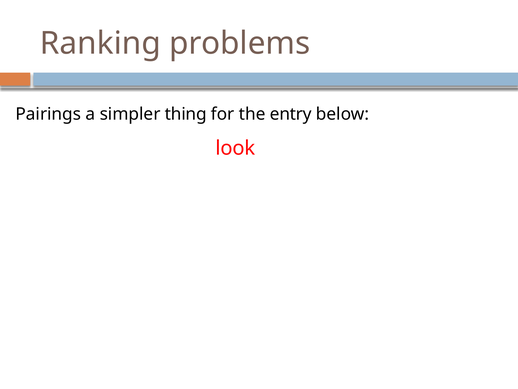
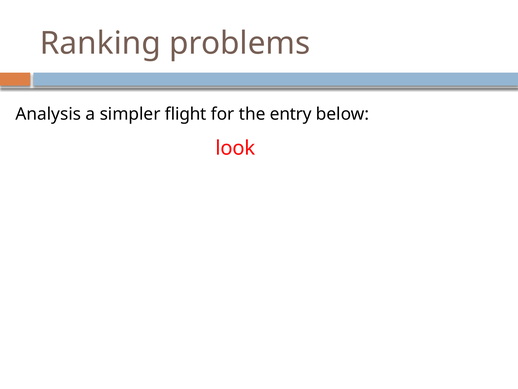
Pairings: Pairings -> Analysis
thing: thing -> flight
